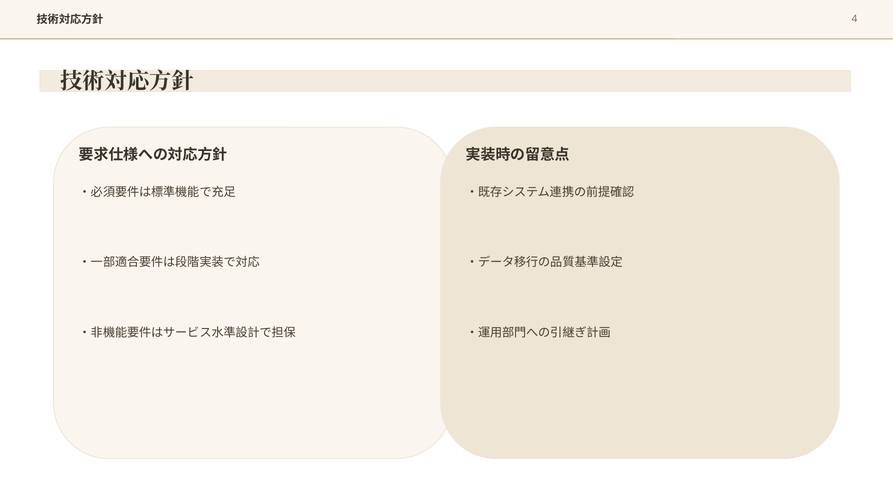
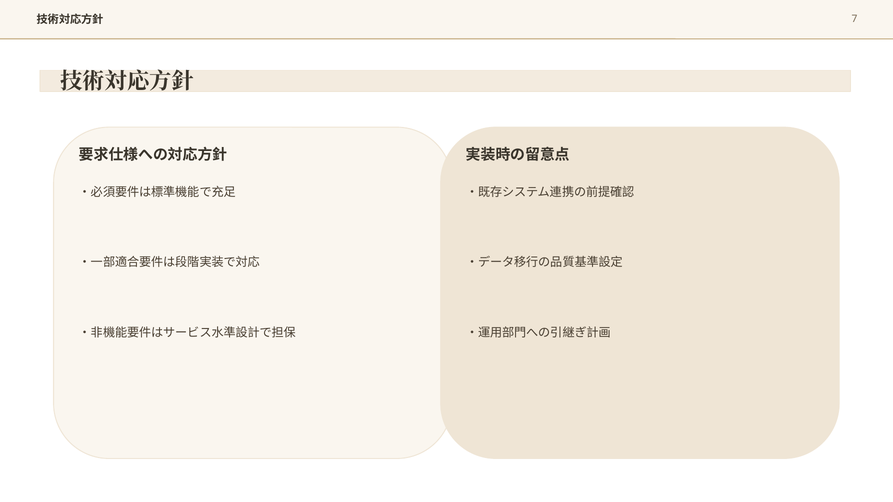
4: 4 -> 7
